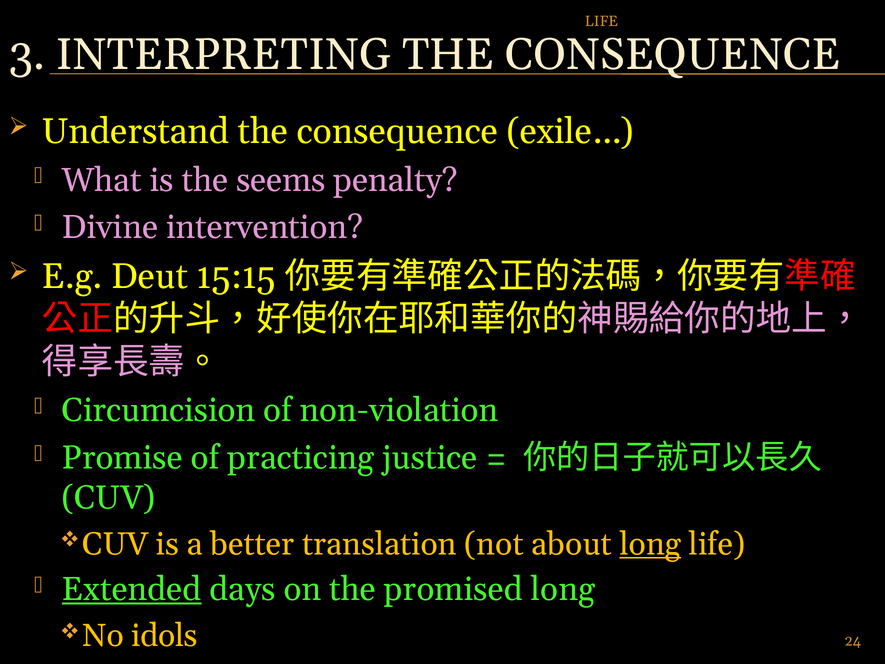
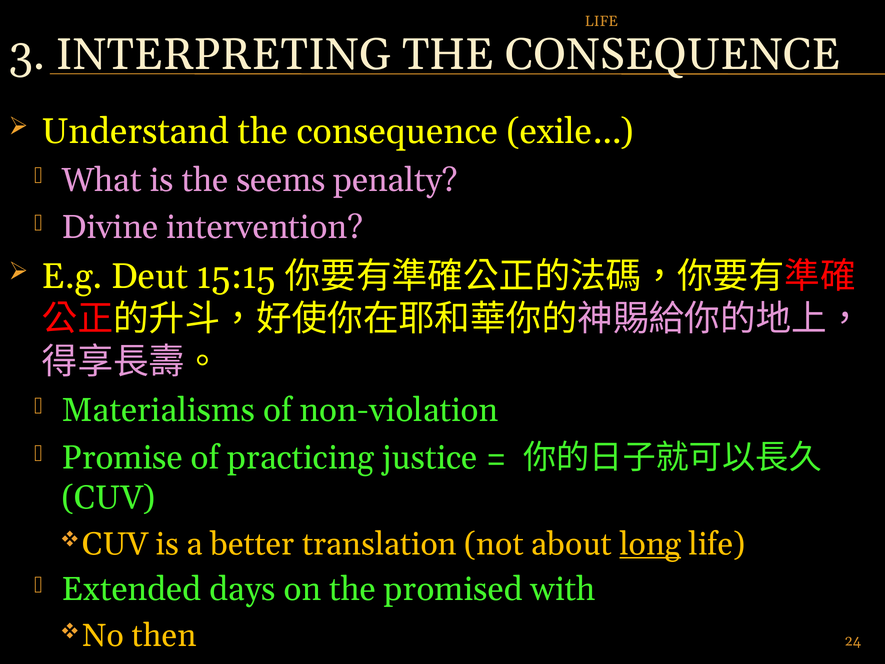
Circumcision: Circumcision -> Materialisms
Extended underline: present -> none
promised long: long -> with
idols: idols -> then
